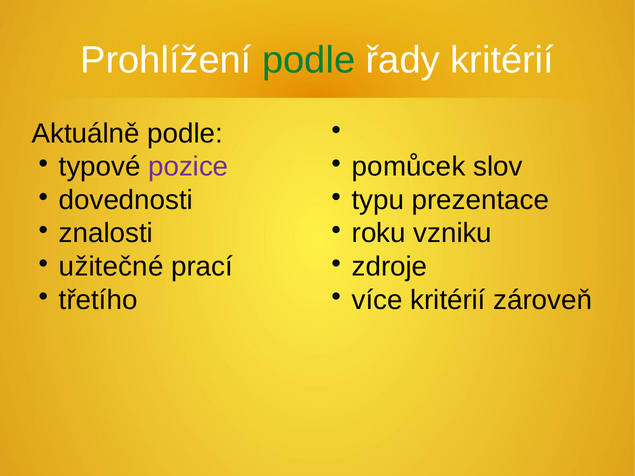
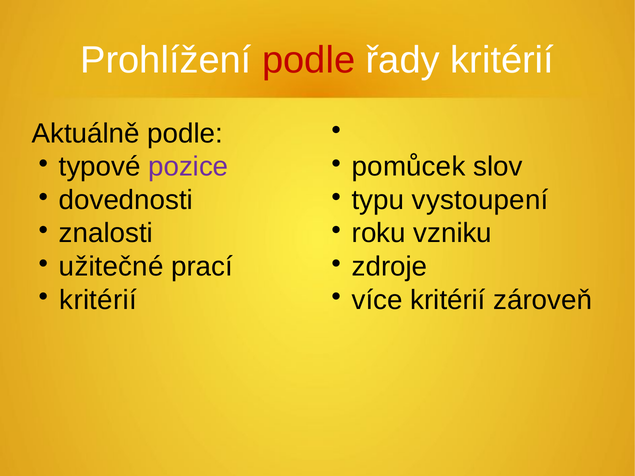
podle at (309, 60) colour: green -> red
prezentace: prezentace -> vystoupení
třetího at (98, 300): třetího -> kritérií
